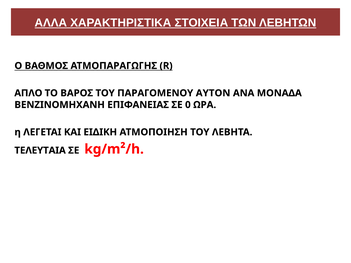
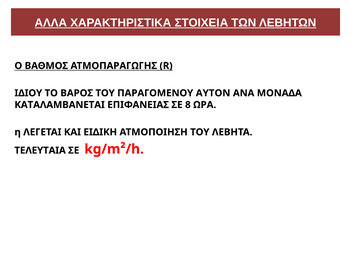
ΑΠΛΟ: ΑΠΛΟ -> ΙΔΙΟΥ
ΒΕΝΖΙΝΟΜΗΧΑΝΗ: ΒΕΝΖΙΝΟΜΗΧΑΝΗ -> ΚΑΤΑΛΑΜΒΑΝΕΤΑΙ
0: 0 -> 8
